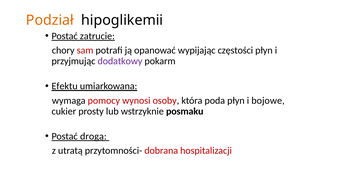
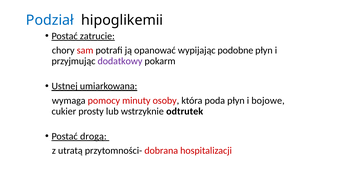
Podział colour: orange -> blue
częstości: częstości -> podobne
Efektu: Efektu -> Ustnej
wynosi: wynosi -> minuty
posmaku: posmaku -> odtrutek
